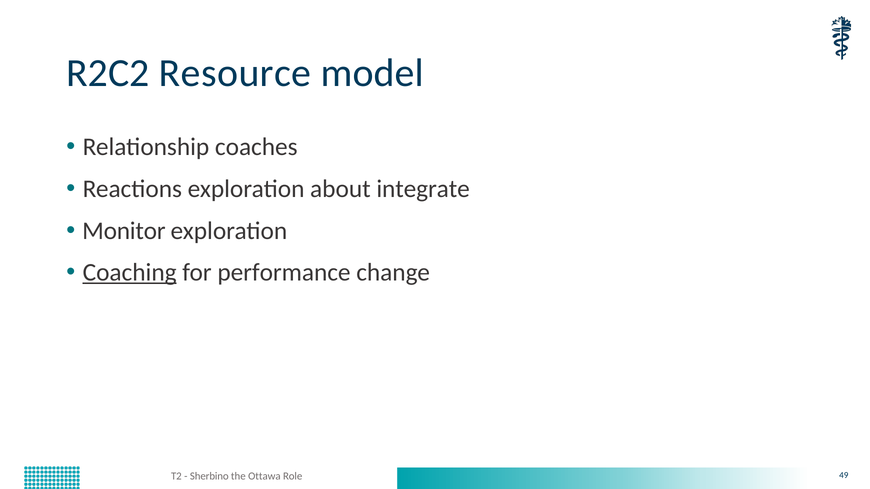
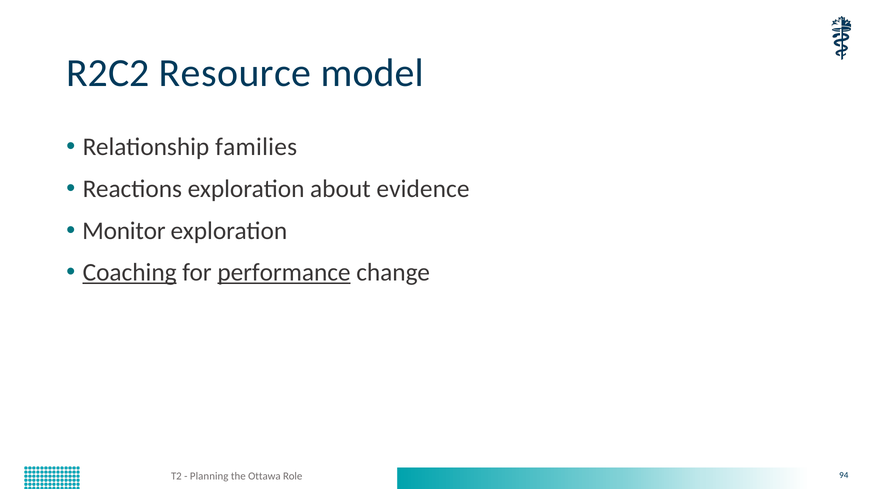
coaches: coaches -> families
integrate: integrate -> evidence
performance underline: none -> present
Sherbino: Sherbino -> Planning
49: 49 -> 94
